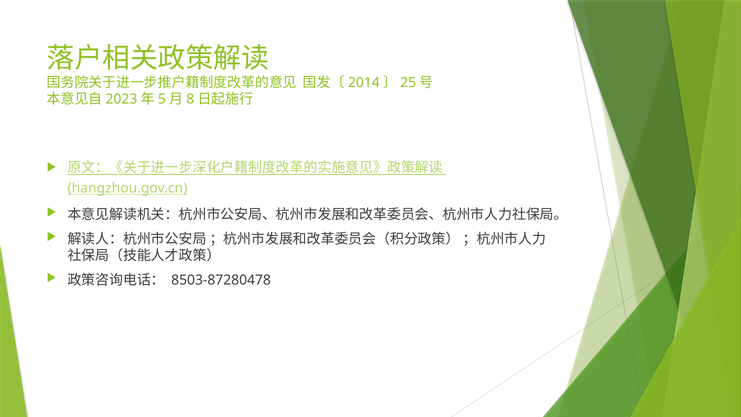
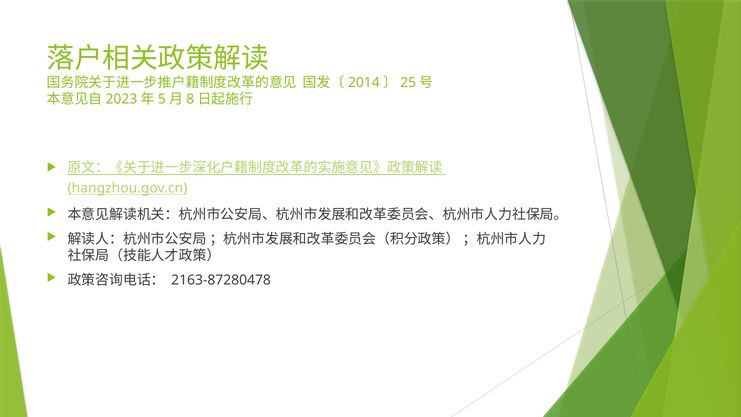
8503-87280478: 8503-87280478 -> 2163-87280478
